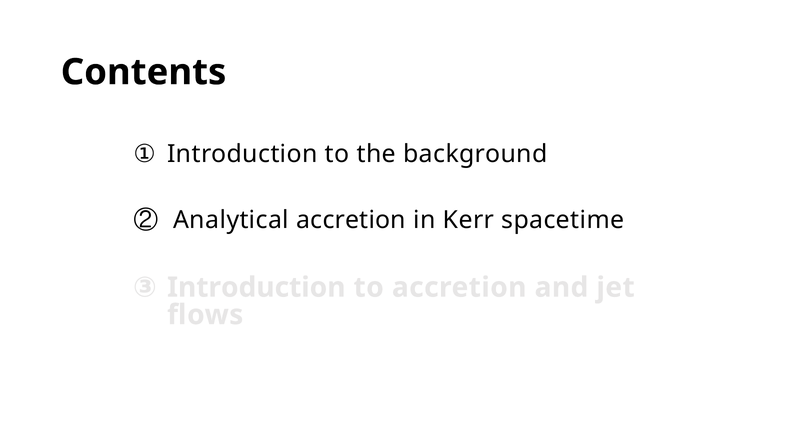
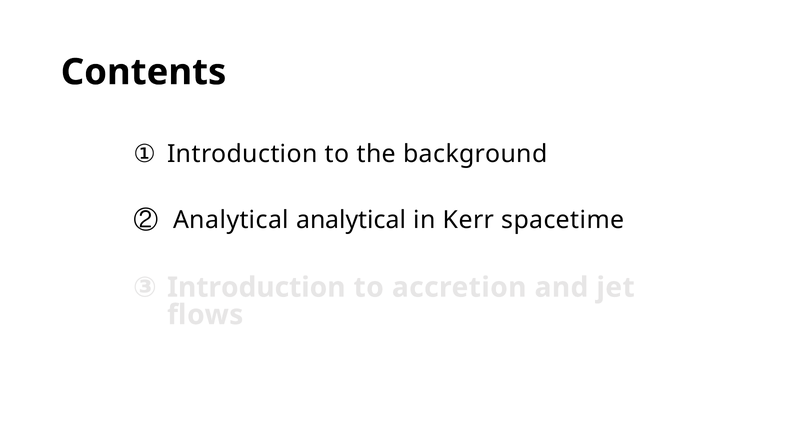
Analytical accretion: accretion -> analytical
